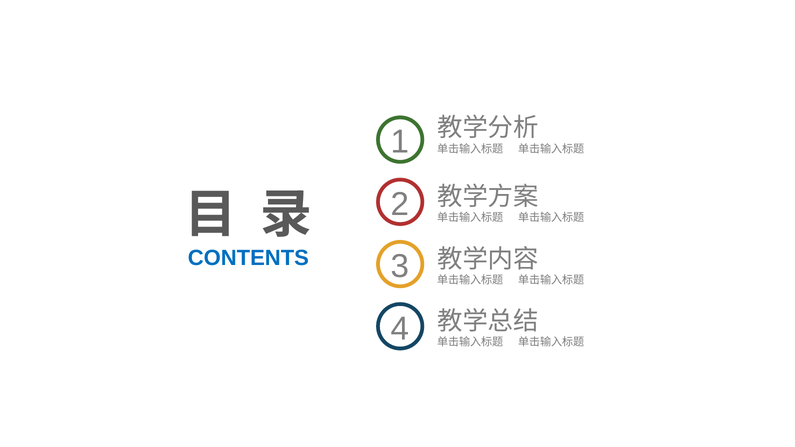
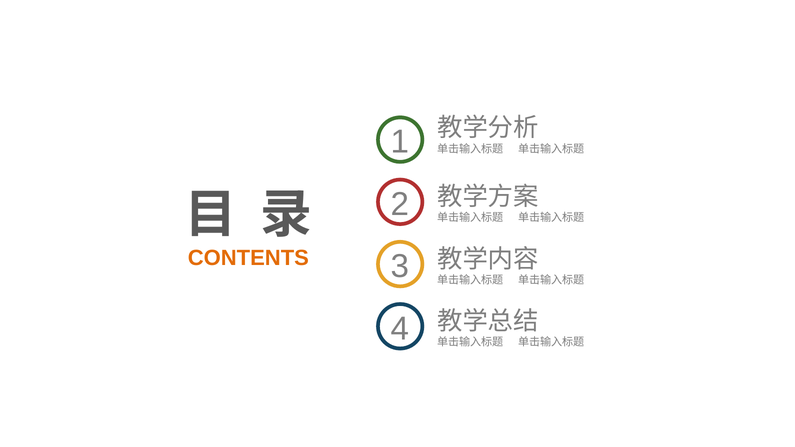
CONTENTS colour: blue -> orange
